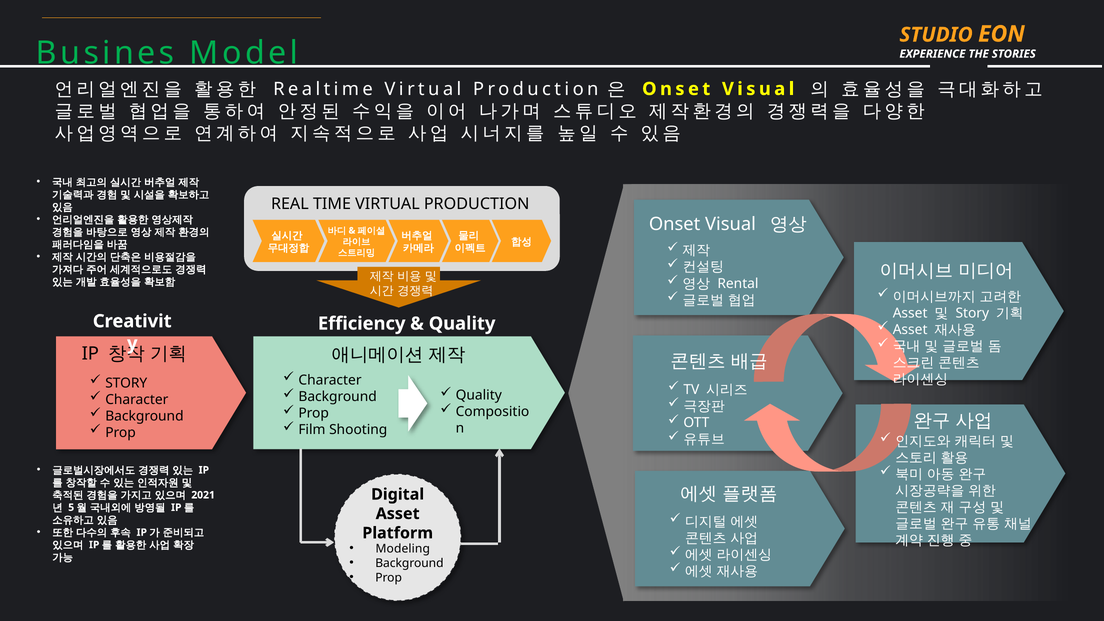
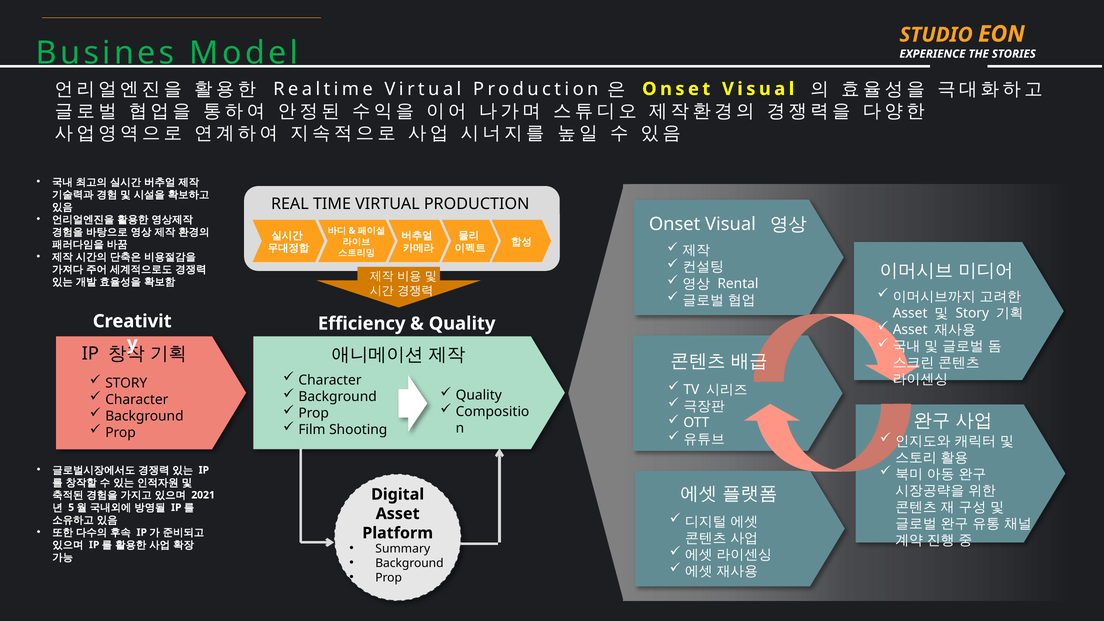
Modeling: Modeling -> Summary
